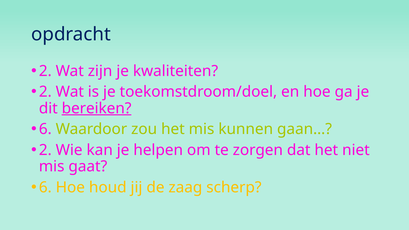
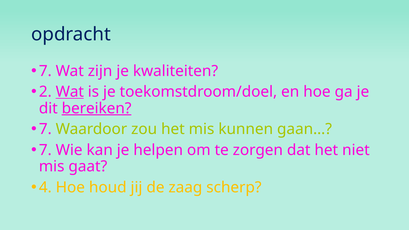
2 at (45, 71): 2 -> 7
Wat at (70, 92) underline: none -> present
6 at (45, 129): 6 -> 7
2 at (45, 150): 2 -> 7
6 at (45, 187): 6 -> 4
